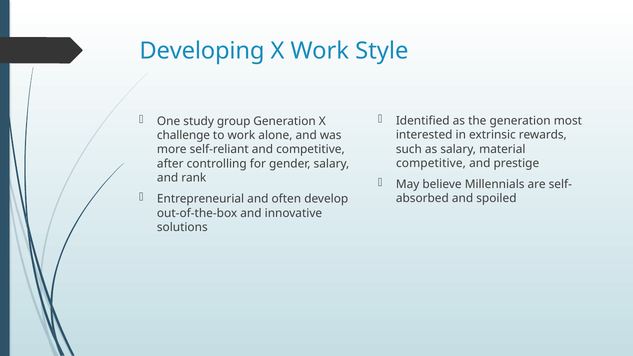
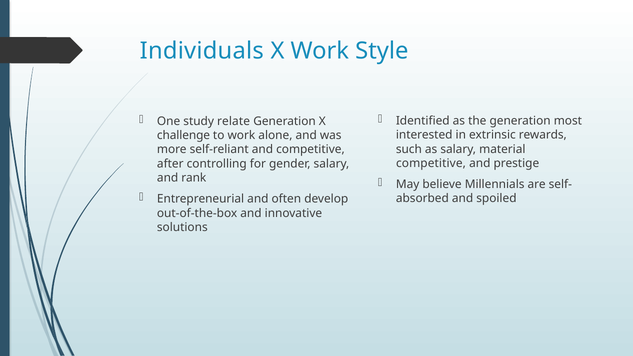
Developing: Developing -> Individuals
group: group -> relate
